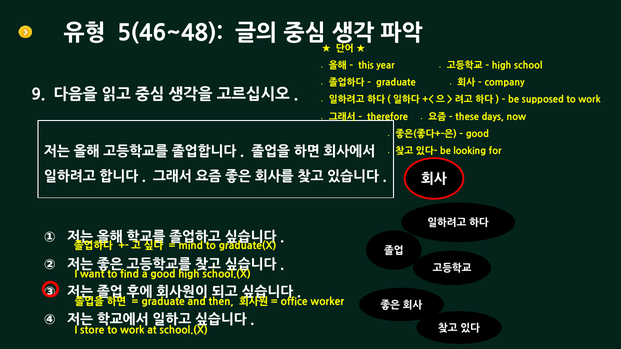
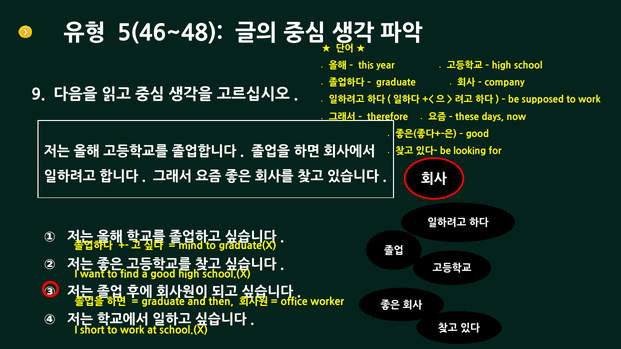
store: store -> short
